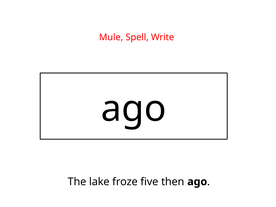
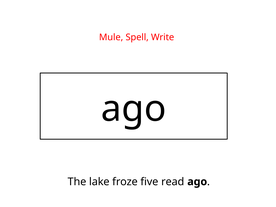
then: then -> read
